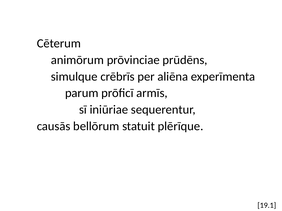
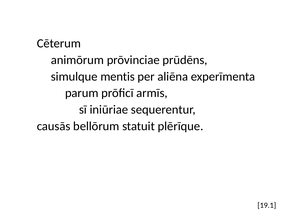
crēbrīs: crēbrīs -> mentis
